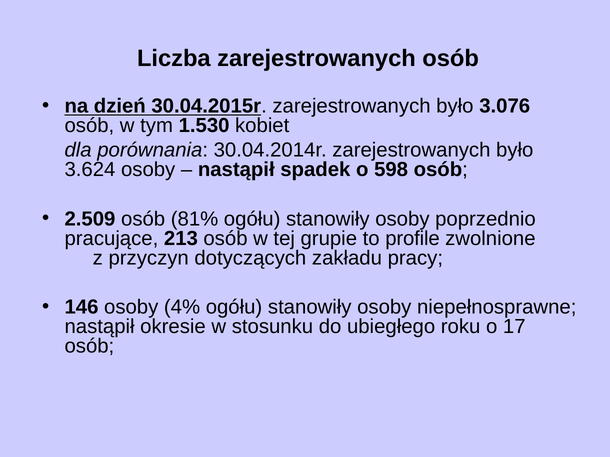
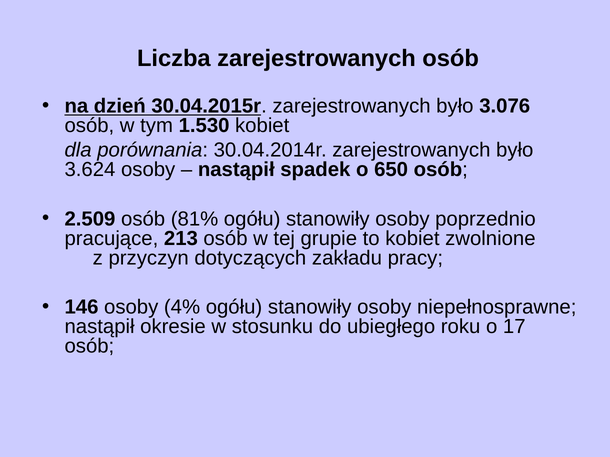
598: 598 -> 650
to profile: profile -> kobiet
